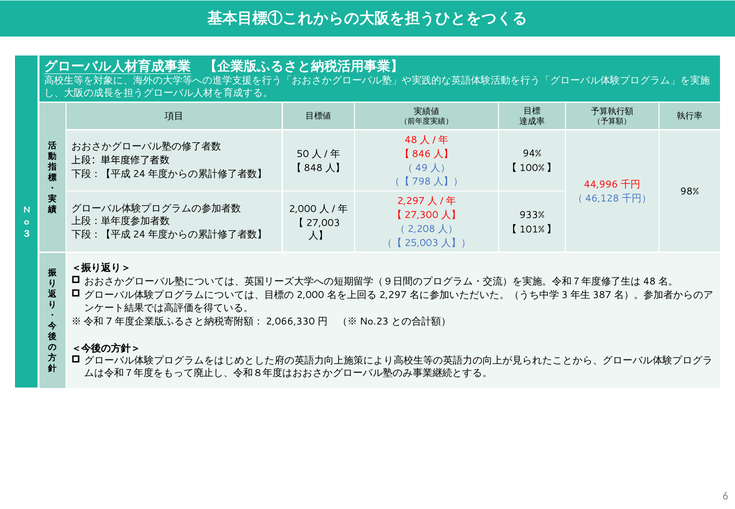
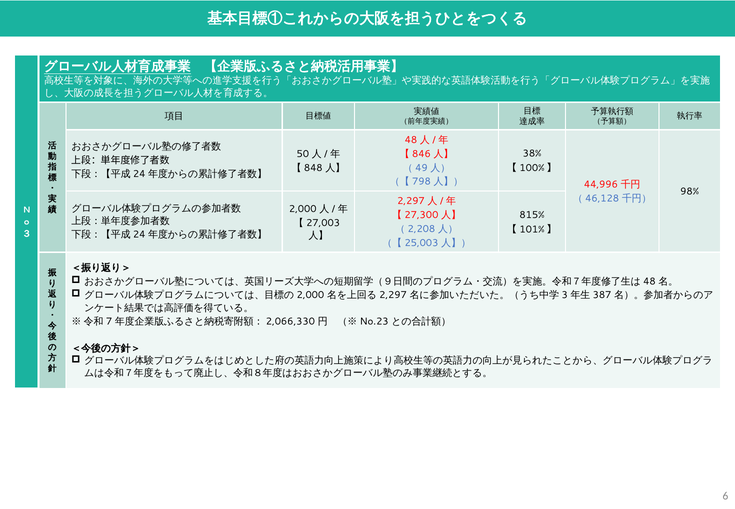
94%: 94% -> 38%
933%: 933% -> 815%
